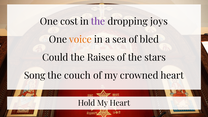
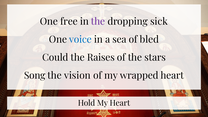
cost: cost -> free
joys: joys -> sick
voice colour: orange -> blue
couch: couch -> vision
crowned: crowned -> wrapped
